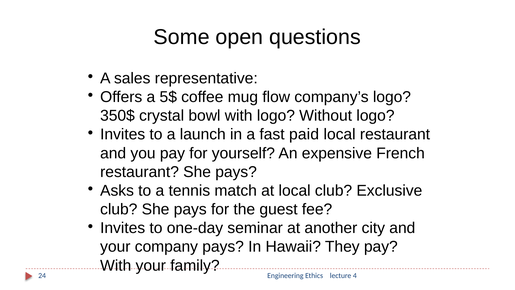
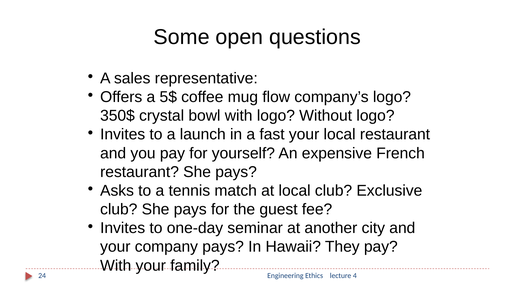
fast paid: paid -> your
